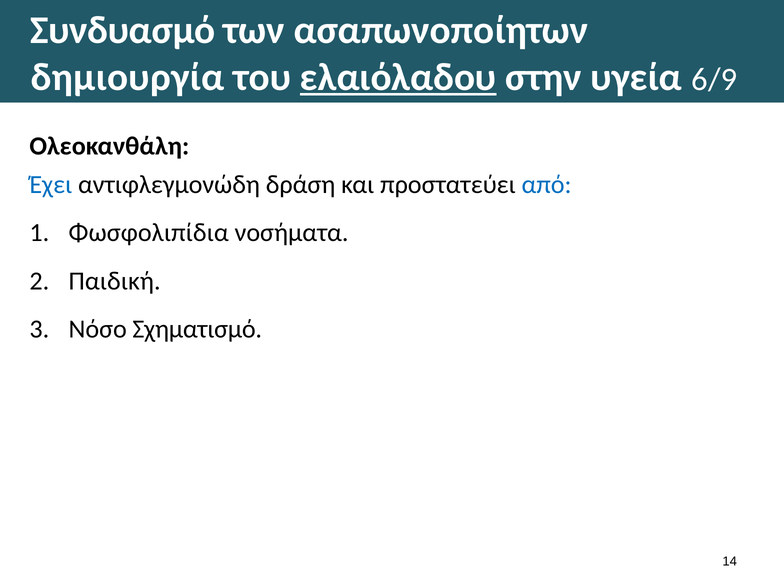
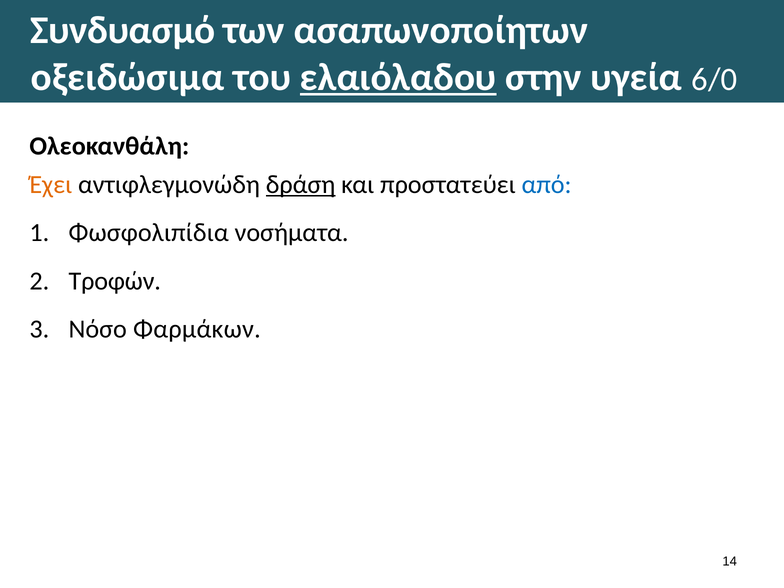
δημιουργία: δημιουργία -> οξειδώσιμα
6/9: 6/9 -> 6/0
Έχει colour: blue -> orange
δράση underline: none -> present
Παιδική: Παιδική -> Τροφών
Σχηματισμό: Σχηματισμό -> Φαρμάκων
